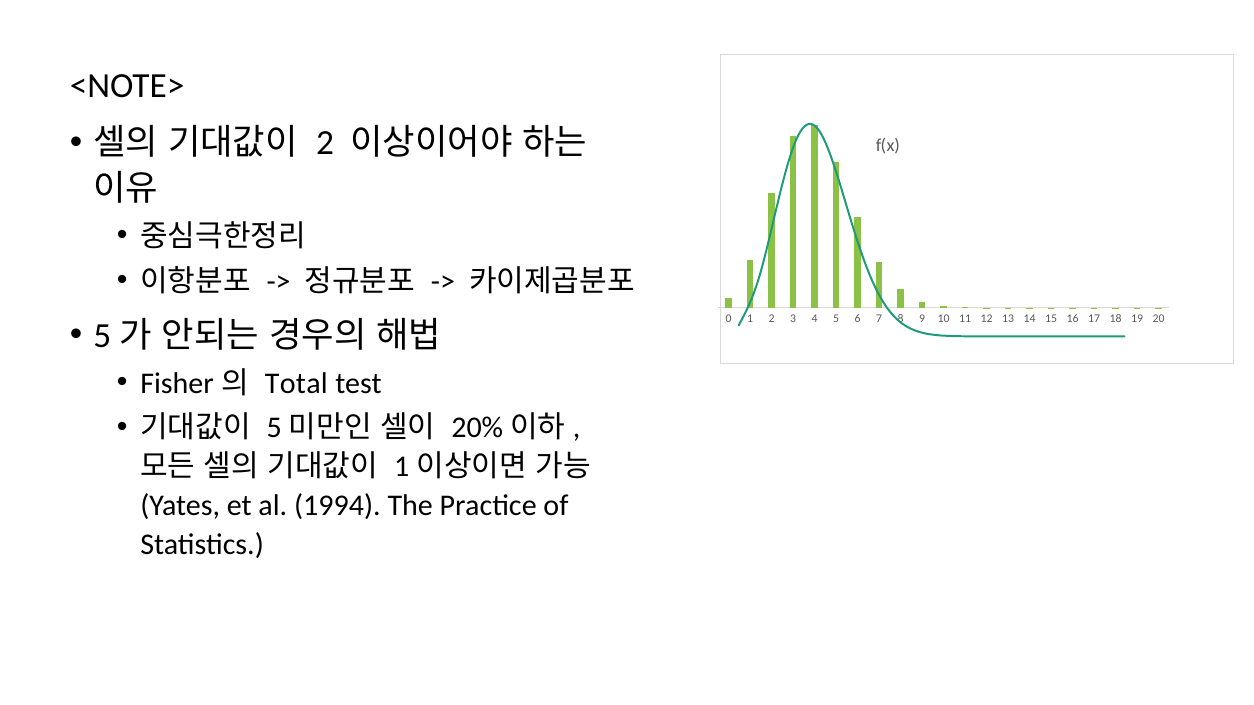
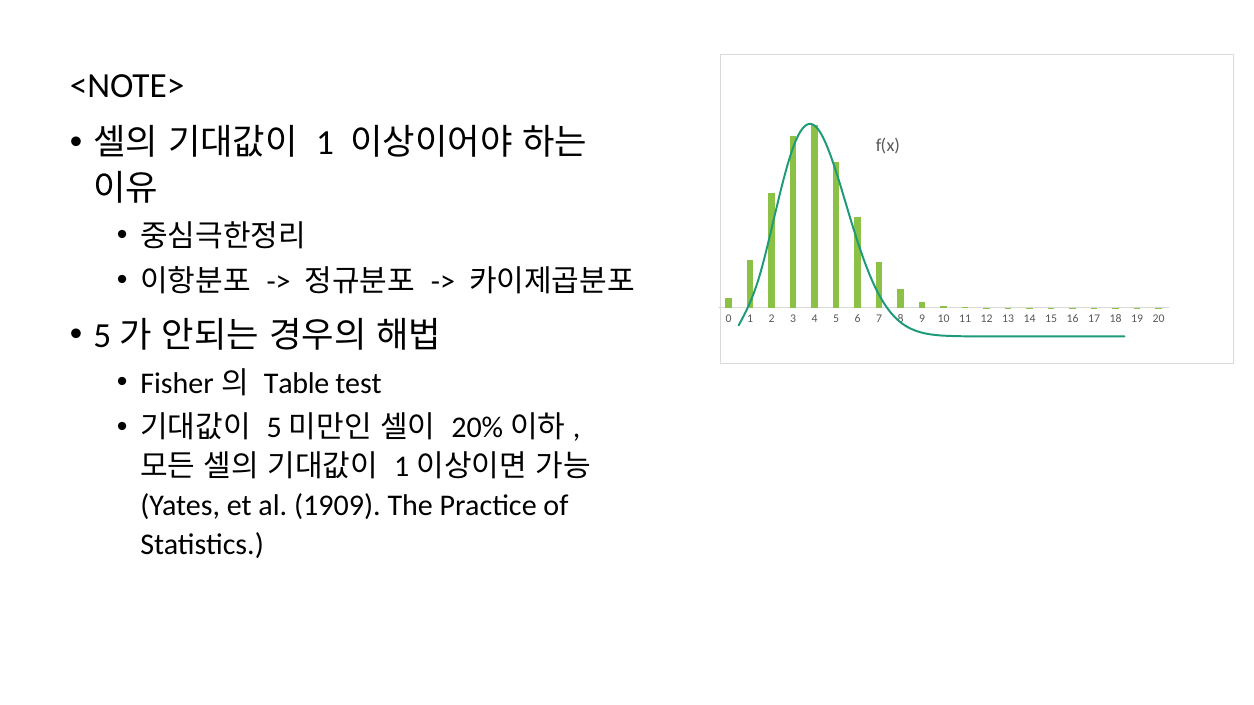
2 at (325, 143): 2 -> 1
Total: Total -> Table
1994: 1994 -> 1909
